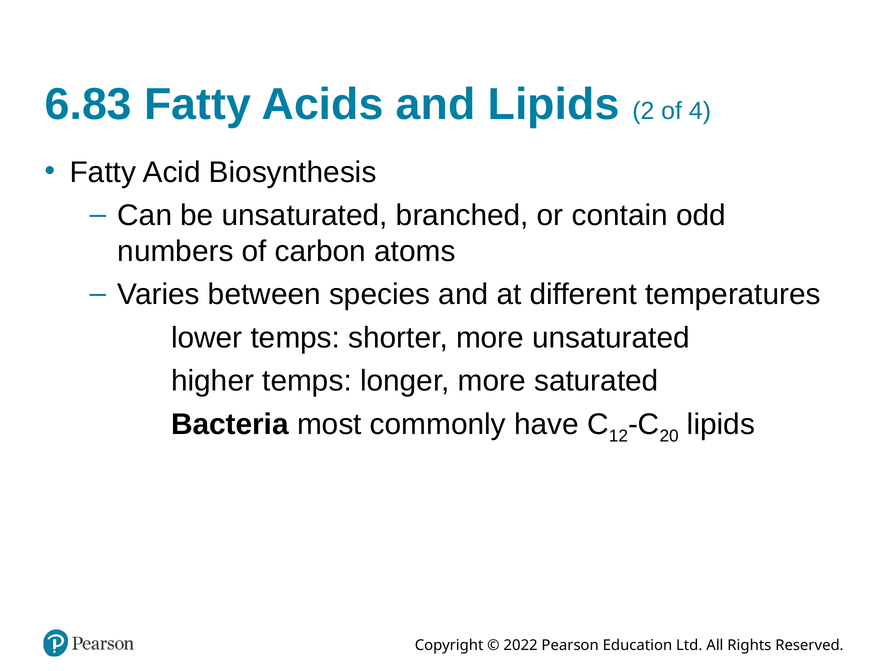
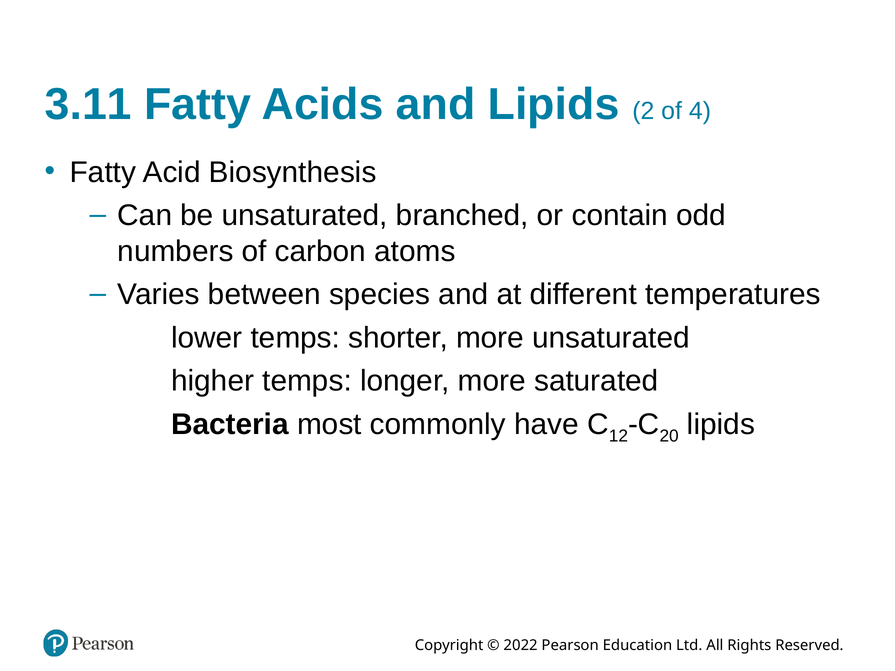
6.83: 6.83 -> 3.11
